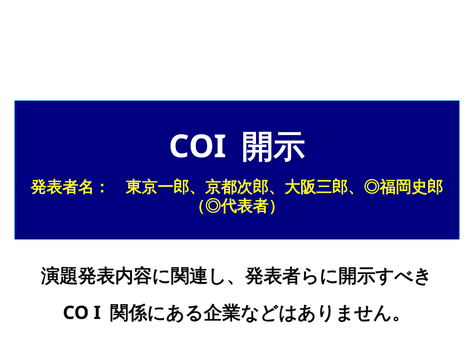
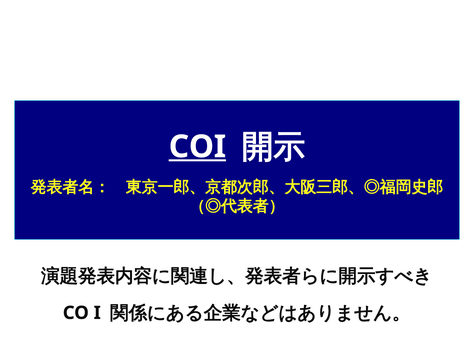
COI underline: none -> present
